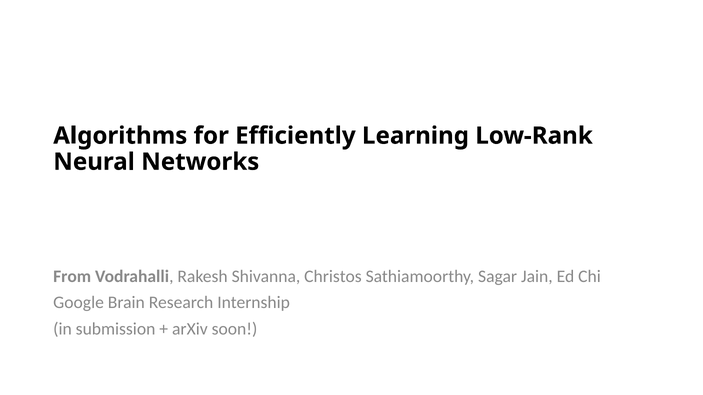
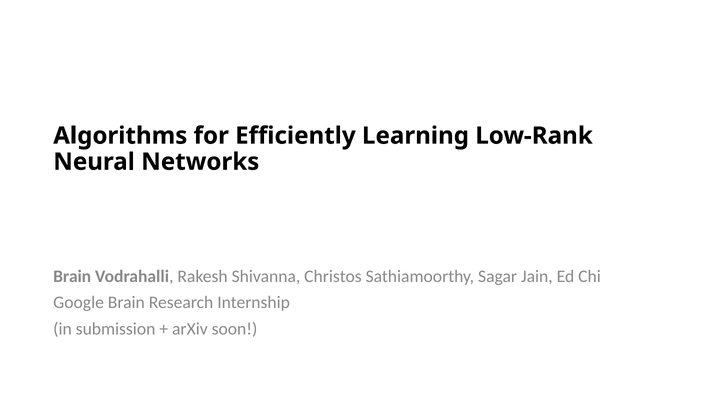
From at (72, 277): From -> Brain
